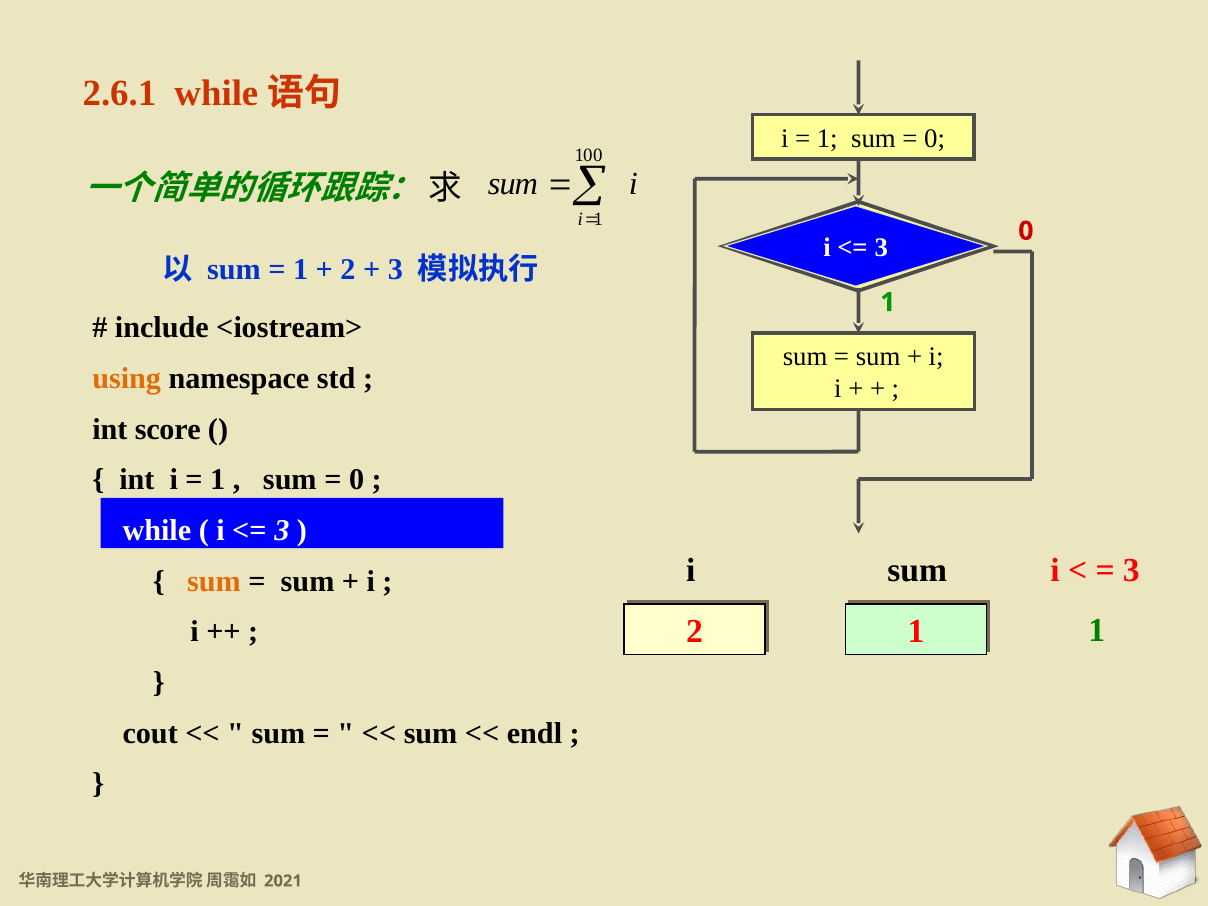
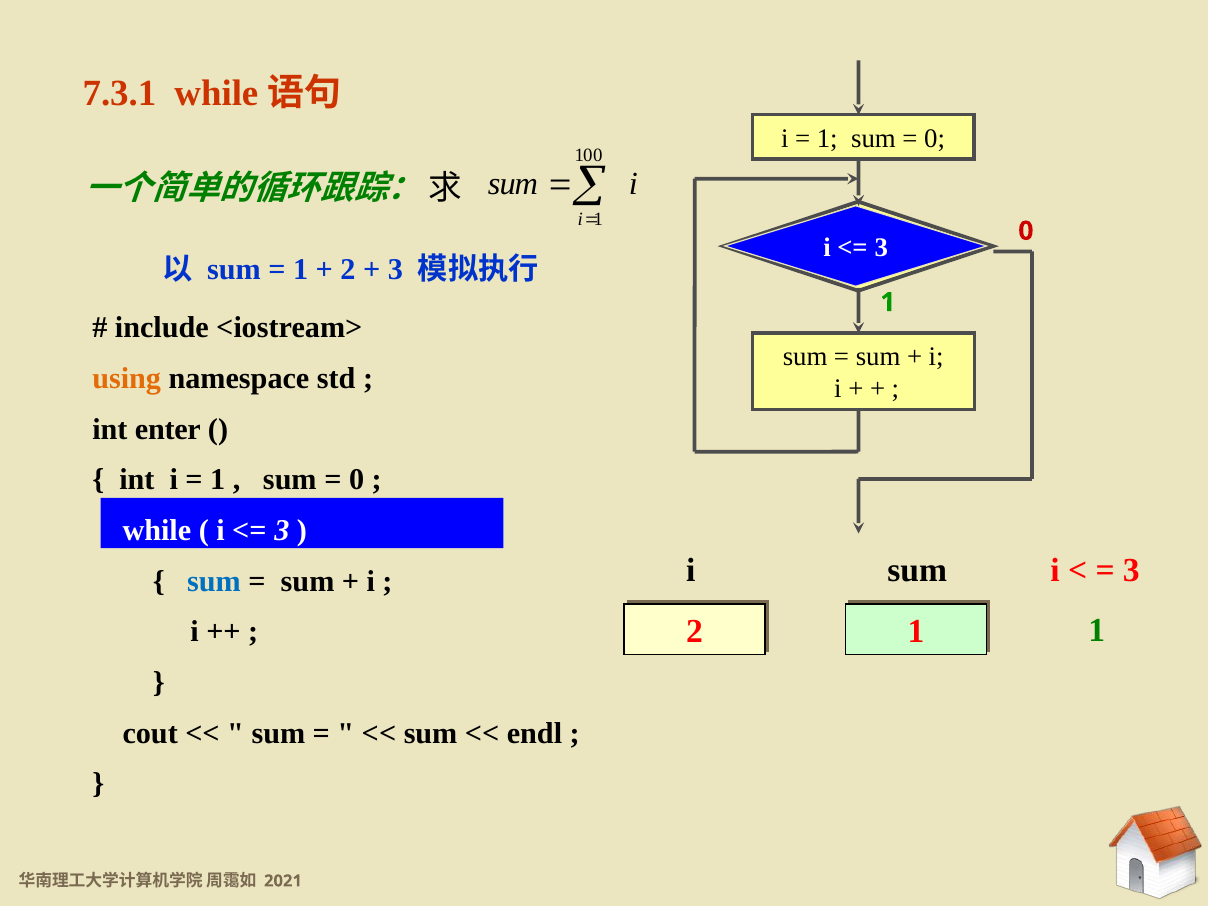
2.6.1: 2.6.1 -> 7.3.1
score: score -> enter
sum at (214, 581) colour: orange -> blue
